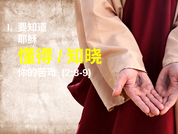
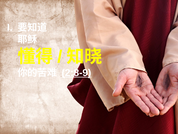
2:8-9 underline: none -> present
